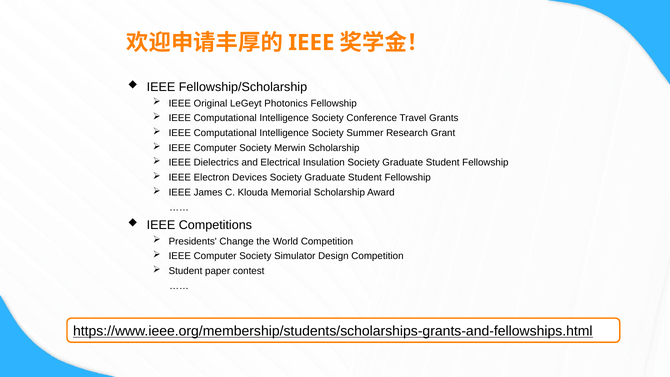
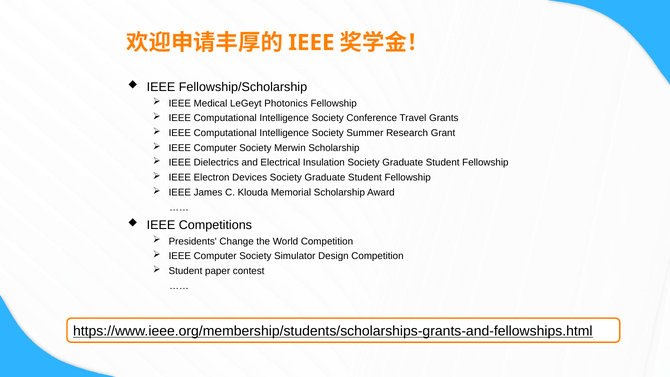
Original: Original -> Medical
